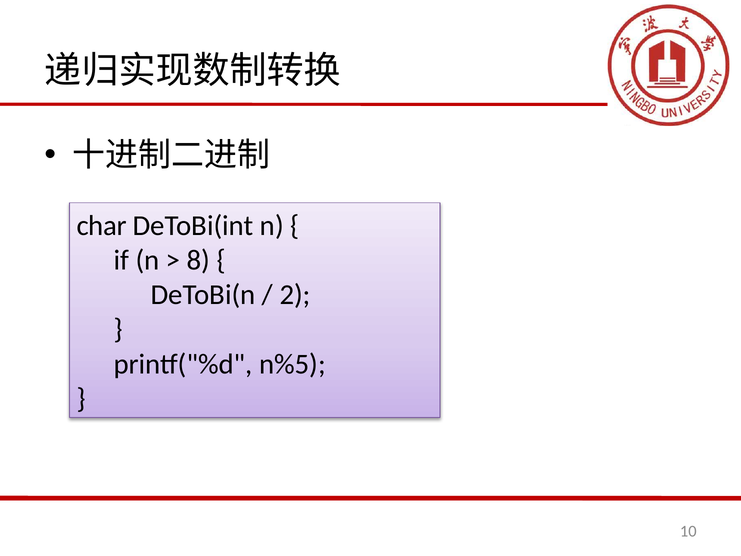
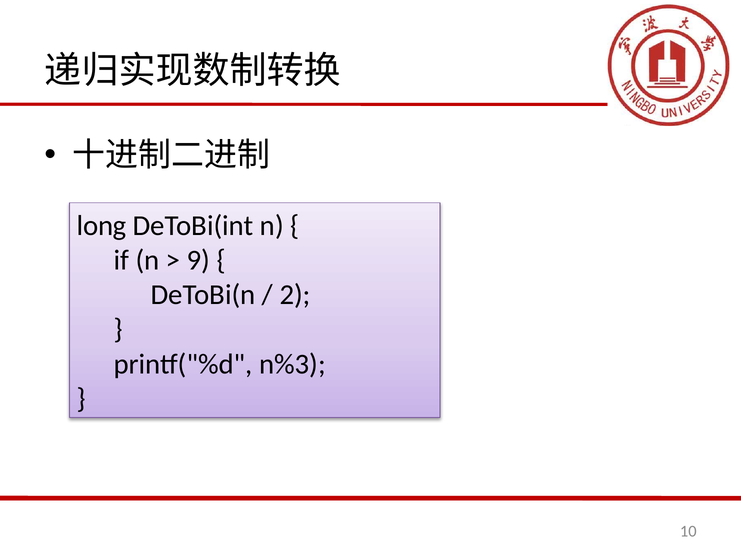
char: char -> long
8: 8 -> 9
n%5: n%5 -> n%3
